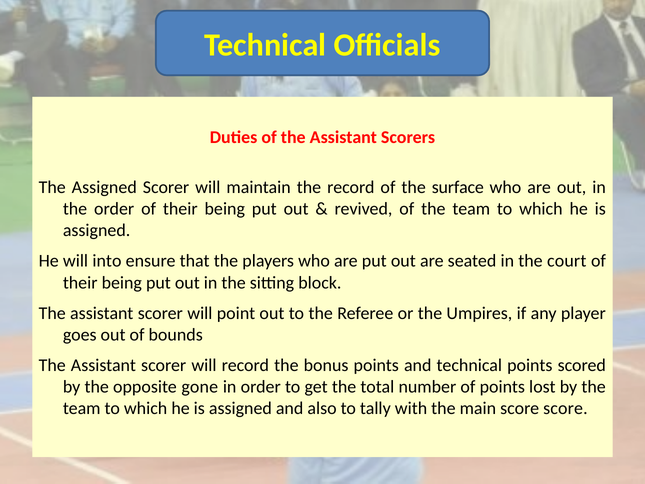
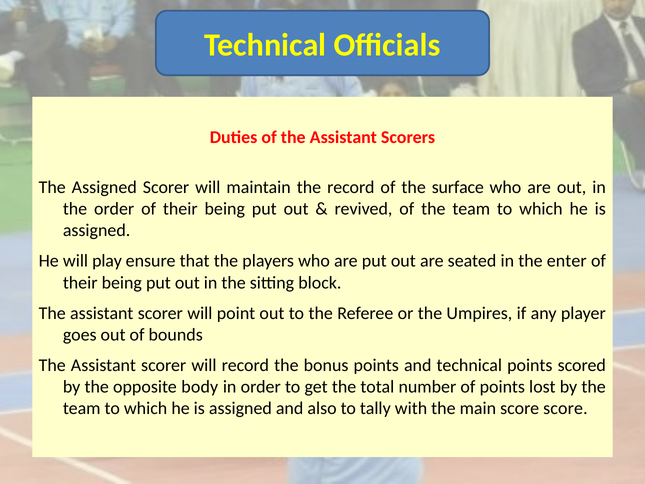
into: into -> play
court: court -> enter
gone: gone -> body
